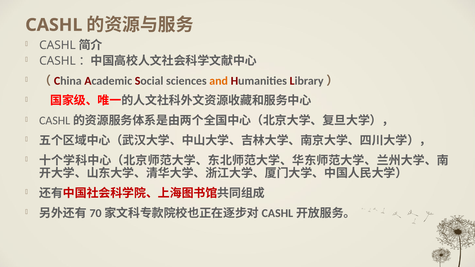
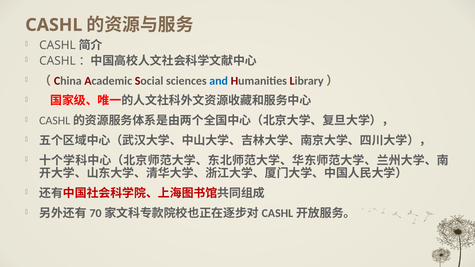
and colour: orange -> blue
